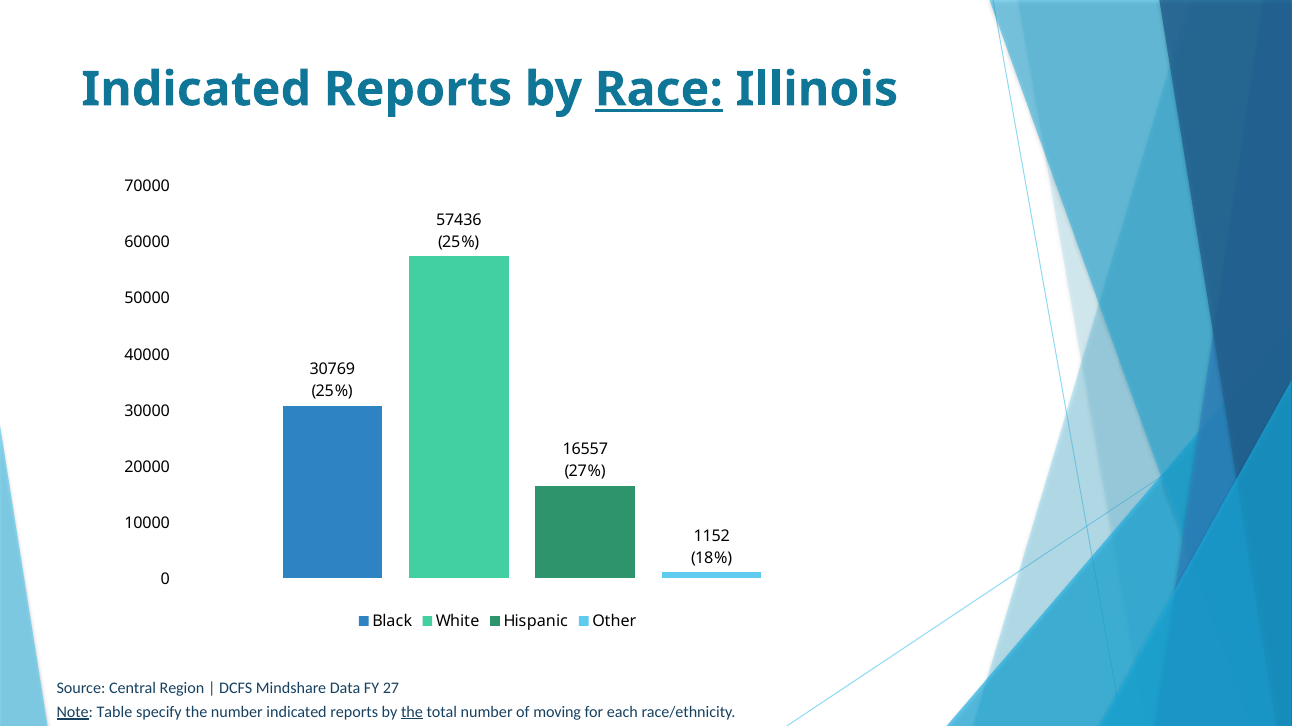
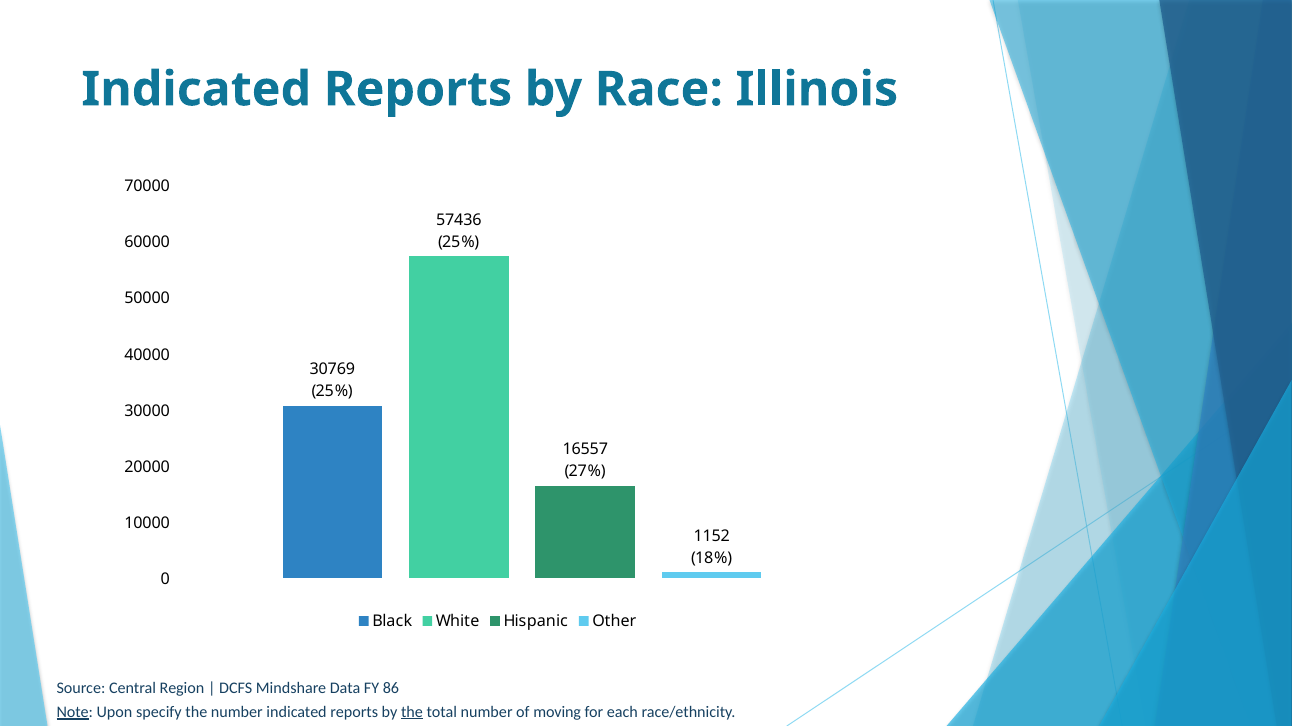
Race underline: present -> none
27: 27 -> 86
Table: Table -> Upon
